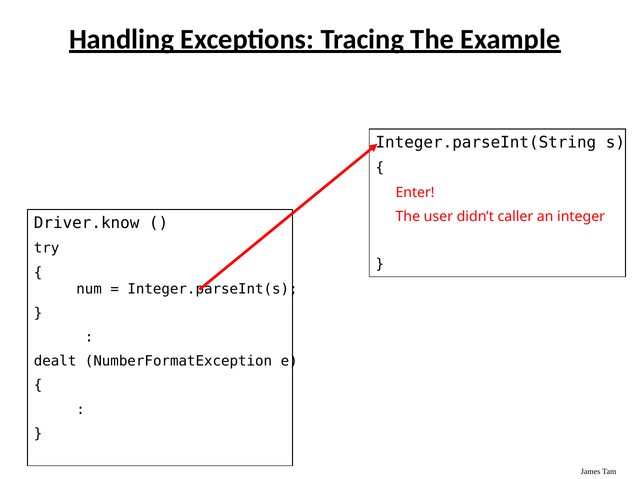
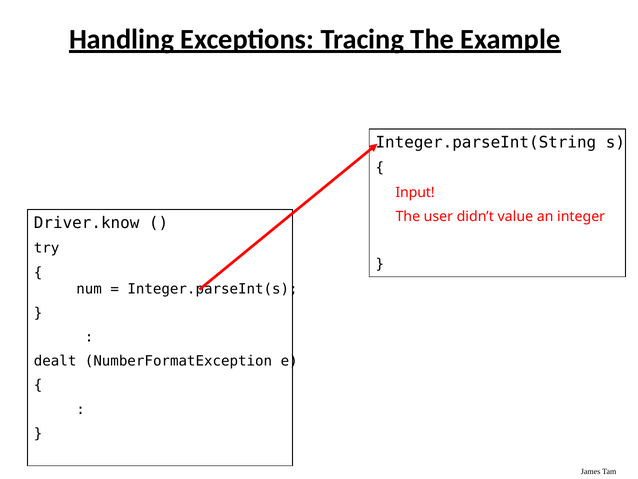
Enter: Enter -> Input
caller: caller -> value
